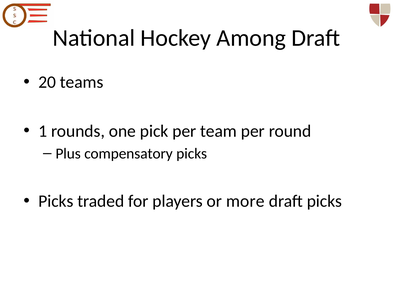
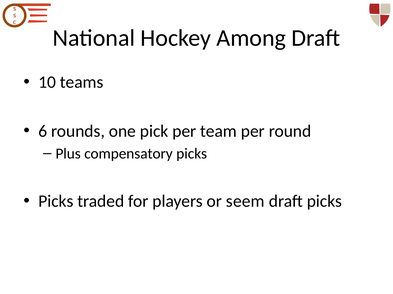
20: 20 -> 10
1: 1 -> 6
more: more -> seem
